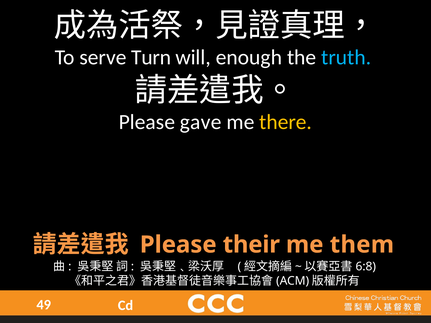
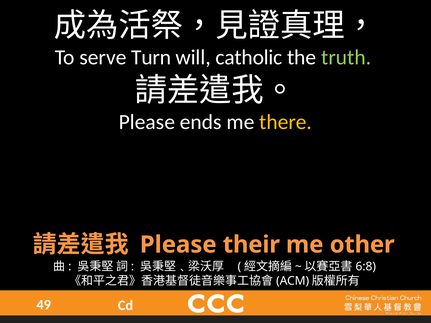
enough: enough -> catholic
truth colour: light blue -> light green
gave: gave -> ends
them: them -> other
